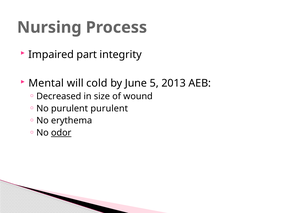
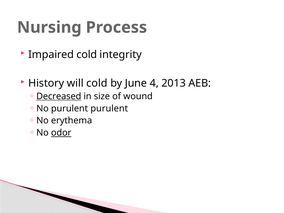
Impaired part: part -> cold
Mental: Mental -> History
5: 5 -> 4
Decreased underline: none -> present
